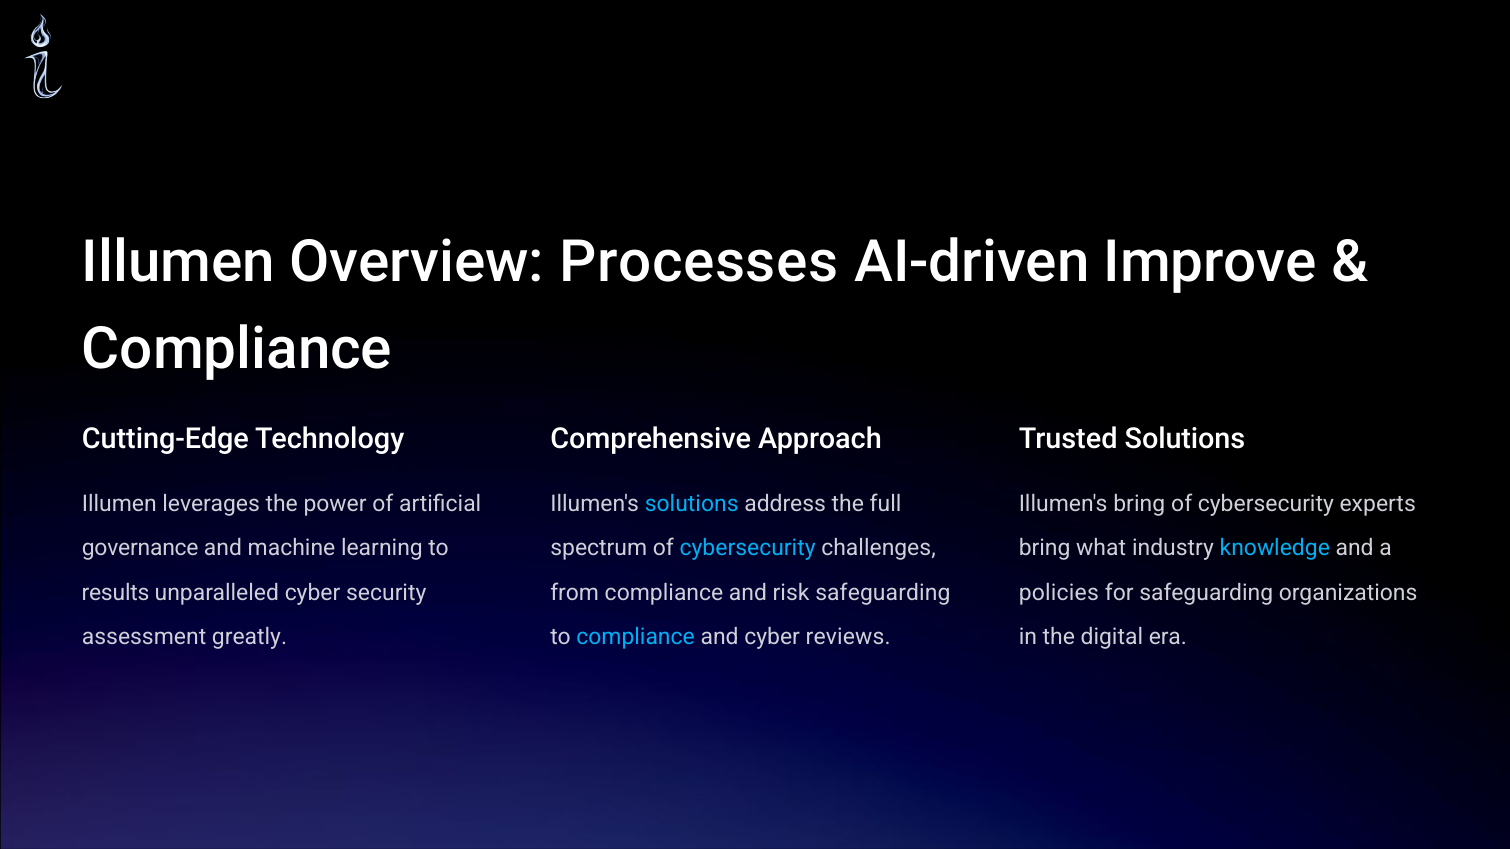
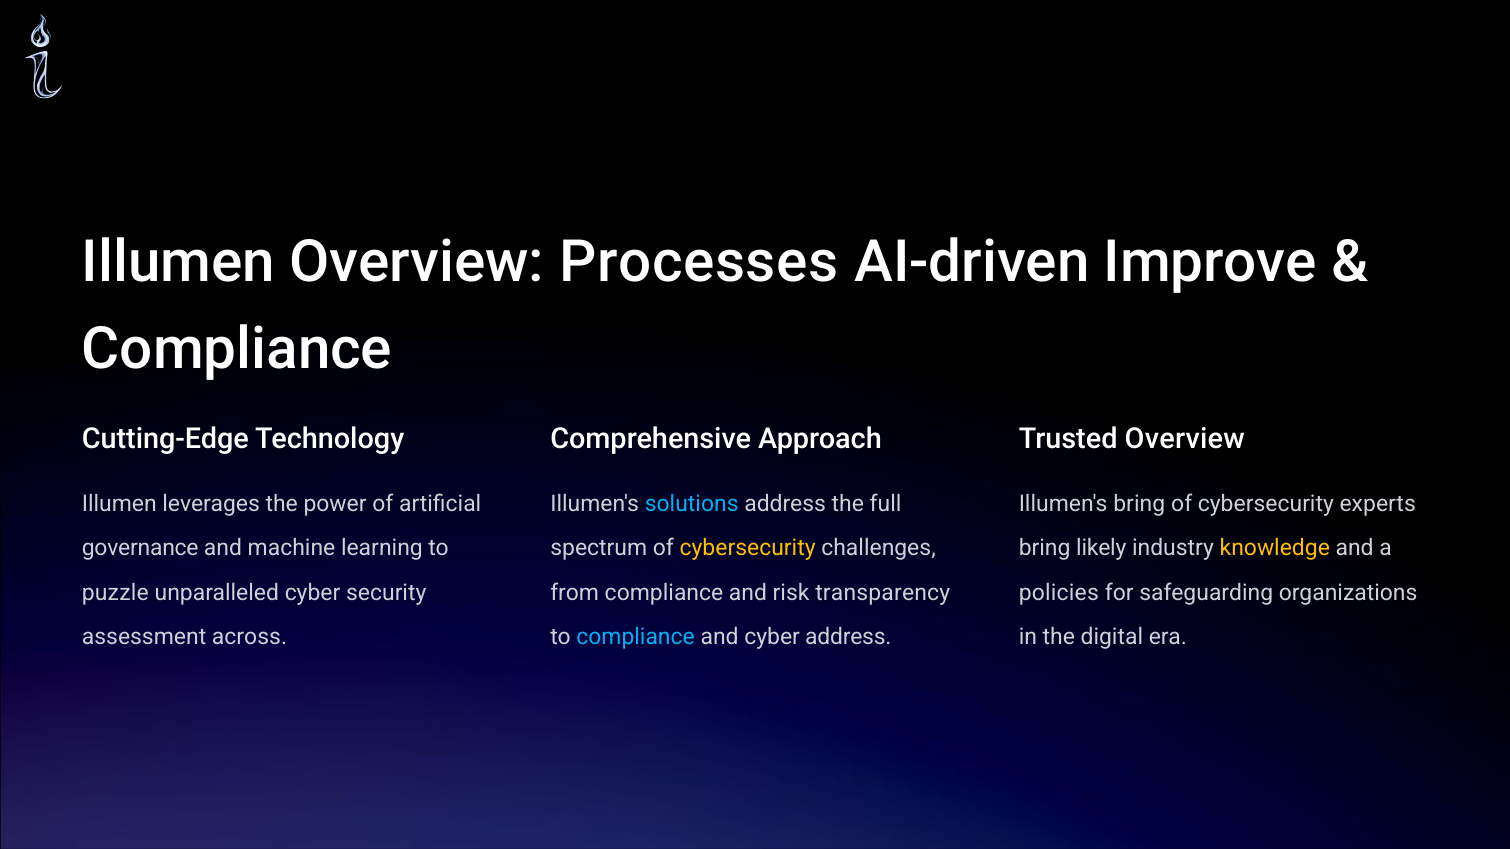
Trusted Solutions: Solutions -> Overview
cybersecurity at (748, 549) colour: light blue -> yellow
what: what -> likely
knowledge colour: light blue -> yellow
results: results -> puzzle
risk safeguarding: safeguarding -> transparency
greatly: greatly -> across
cyber reviews: reviews -> address
